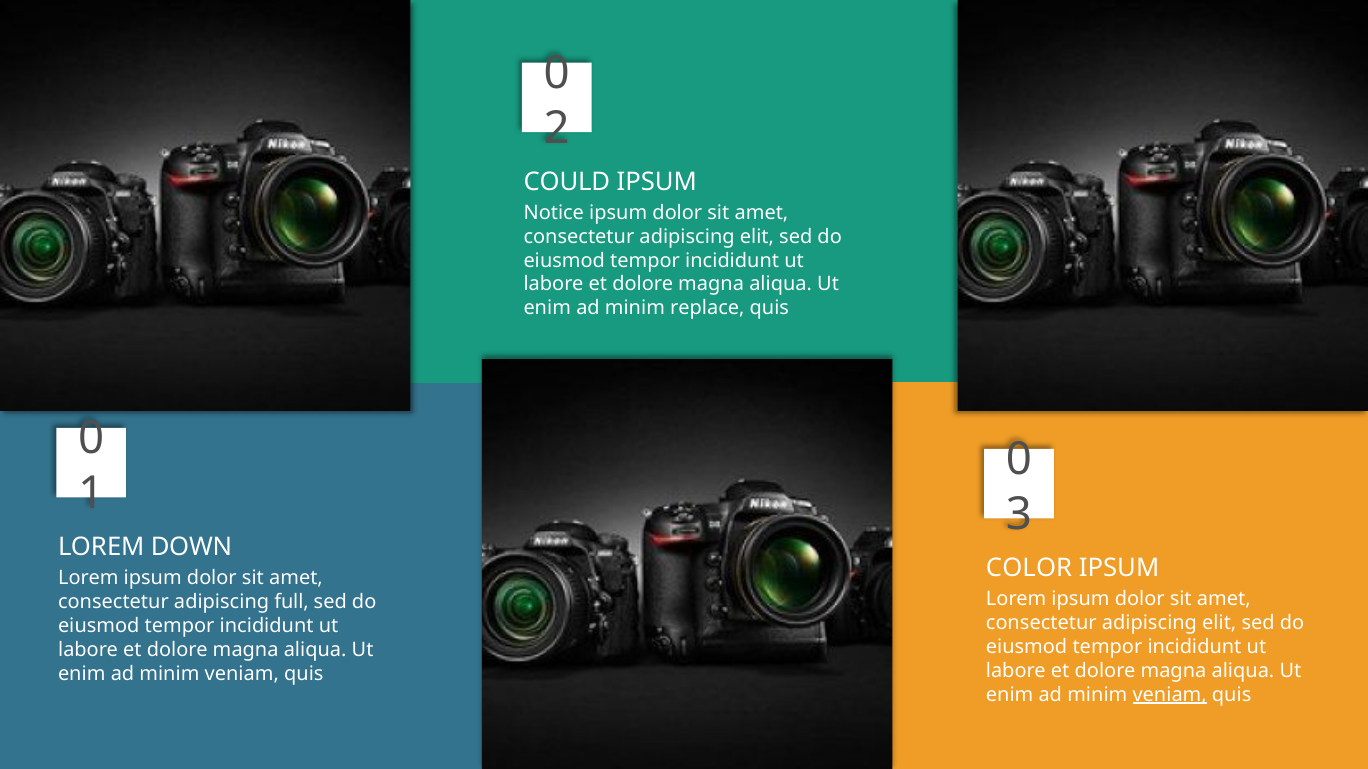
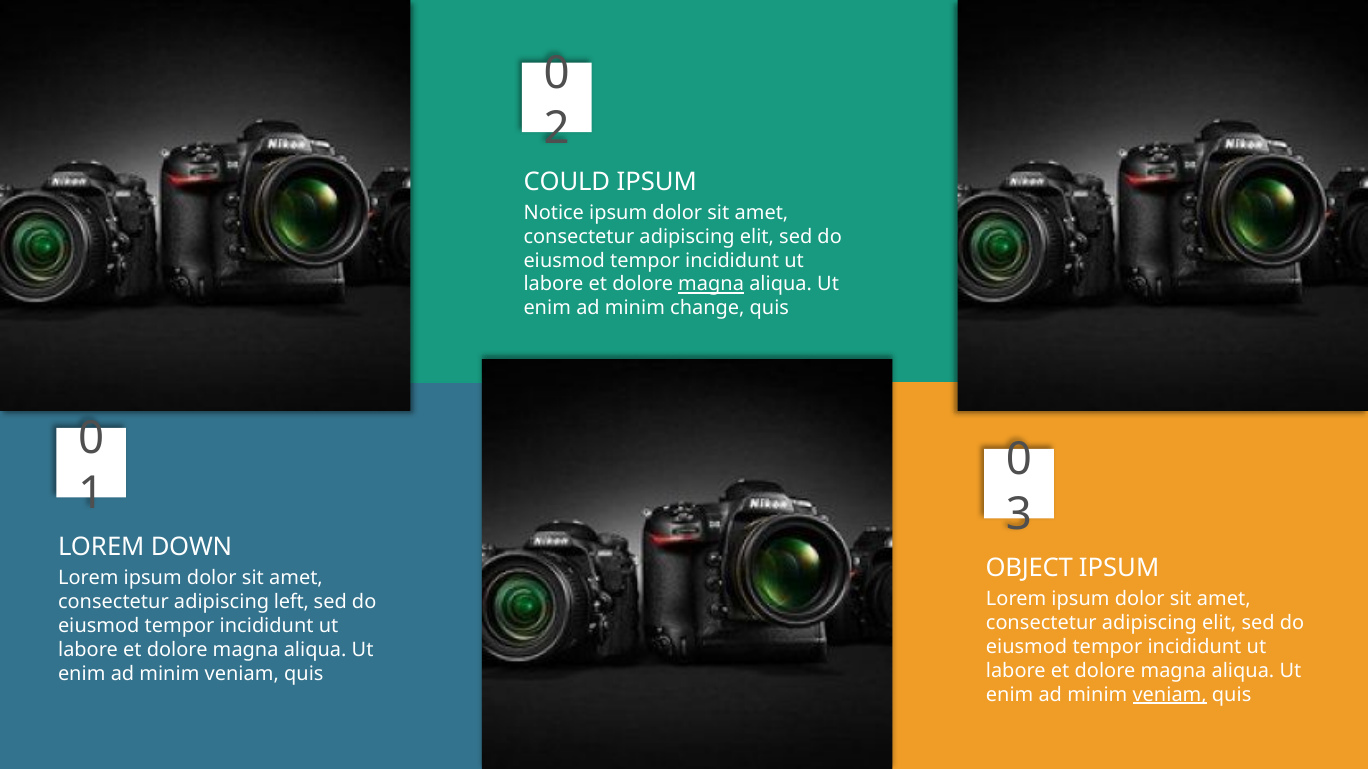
magna at (711, 285) underline: none -> present
replace: replace -> change
COLOR: COLOR -> OBJECT
full: full -> left
